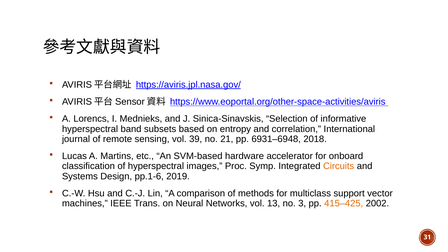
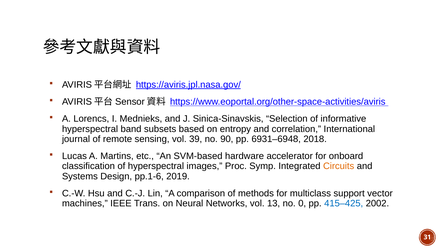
21: 21 -> 90
3: 3 -> 0
415–425 colour: orange -> blue
